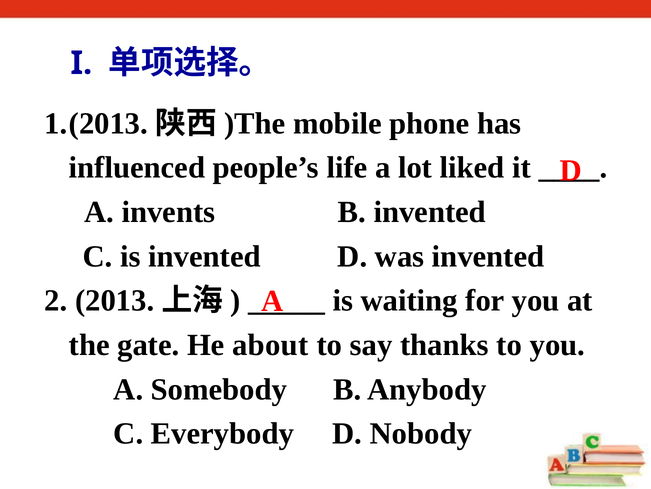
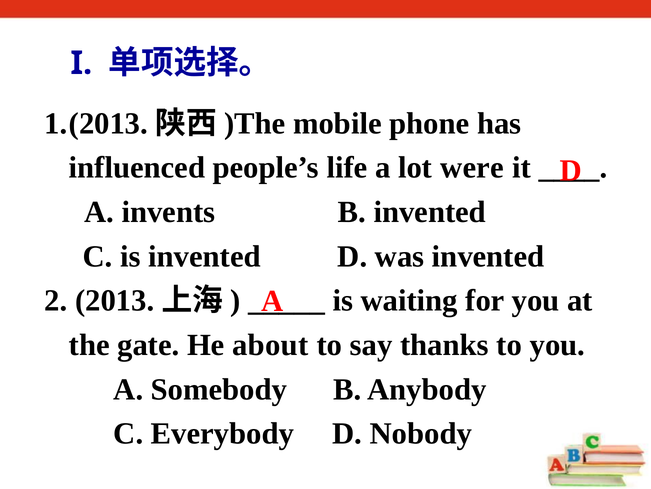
liked: liked -> were
